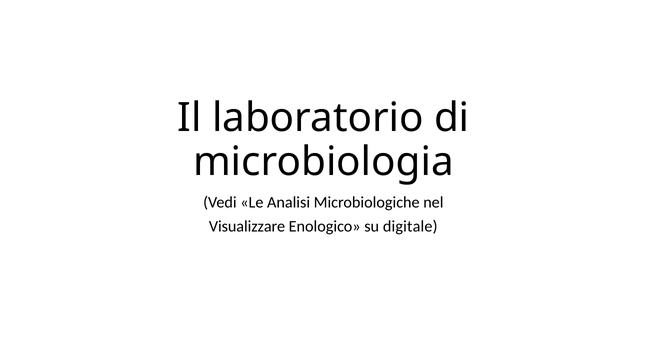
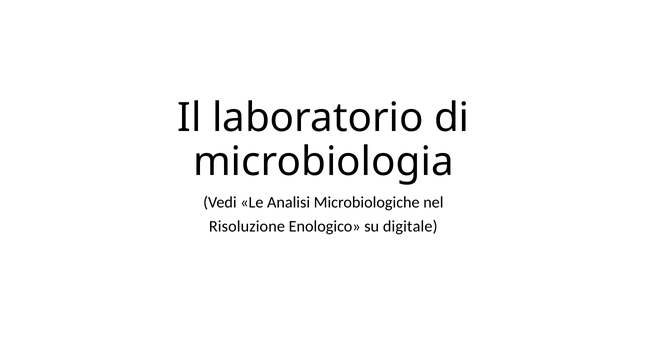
Visualizzare: Visualizzare -> Risoluzione
